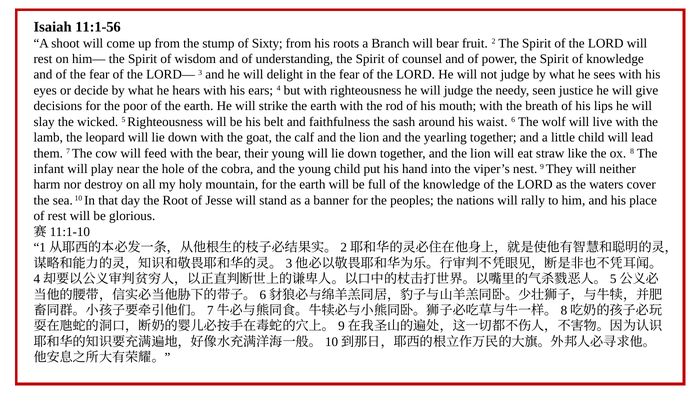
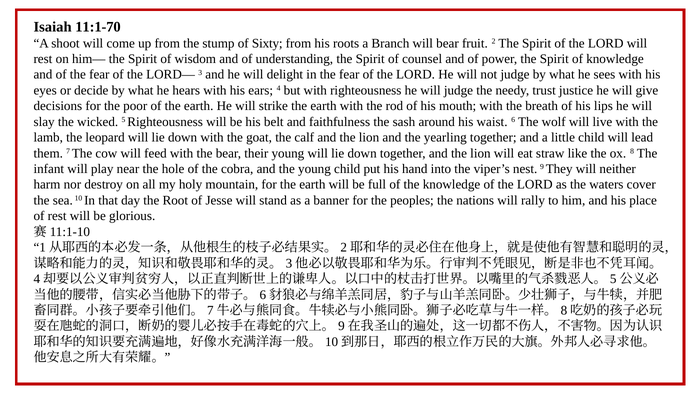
11:1-56: 11:1-56 -> 11:1-70
seen: seen -> trust
